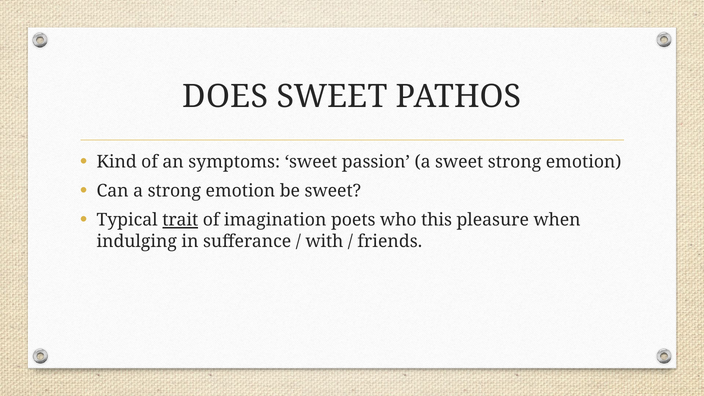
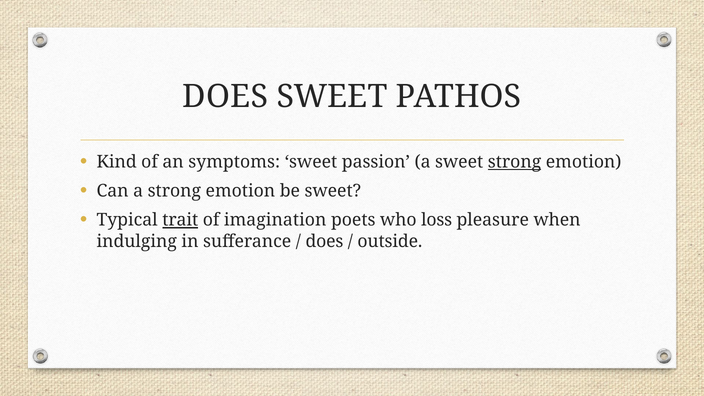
strong at (515, 162) underline: none -> present
this: this -> loss
with at (324, 241): with -> does
friends: friends -> outside
